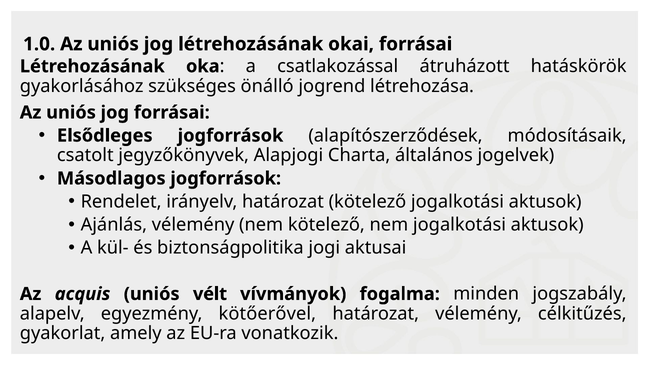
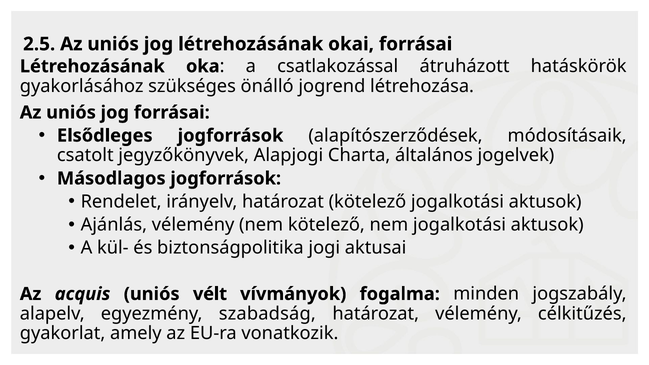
1.0: 1.0 -> 2.5
kötőerővel: kötőerővel -> szabadság
